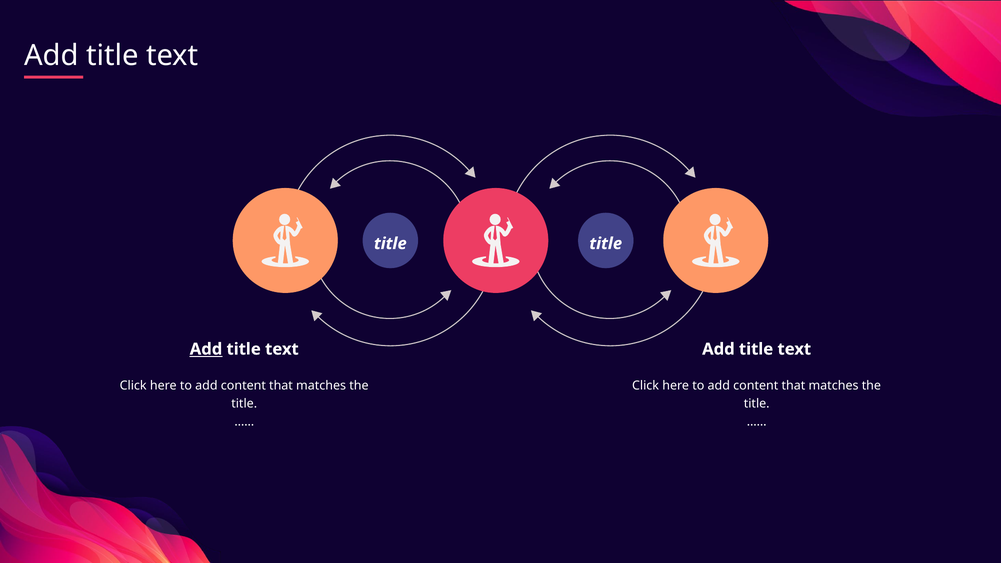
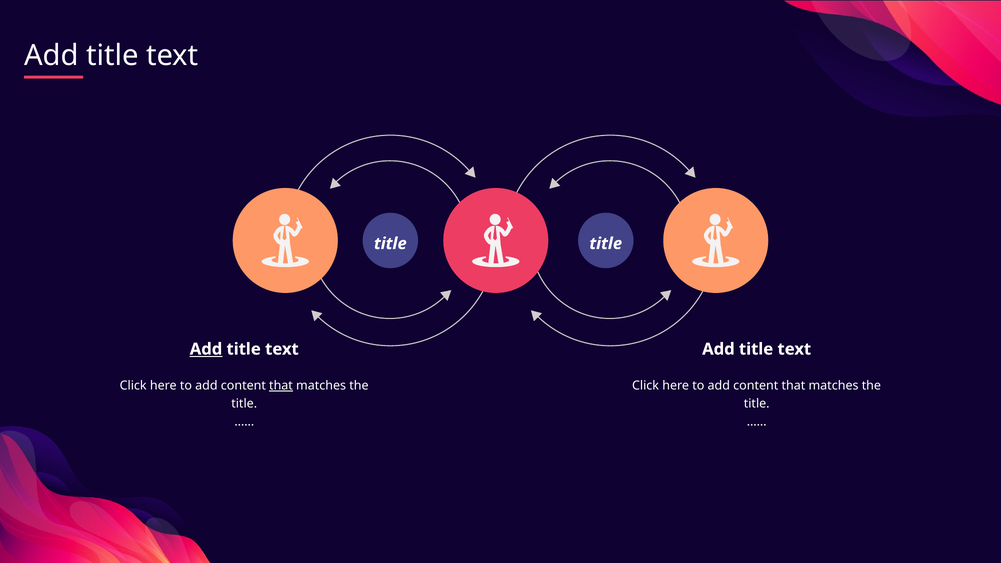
that at (281, 386) underline: none -> present
